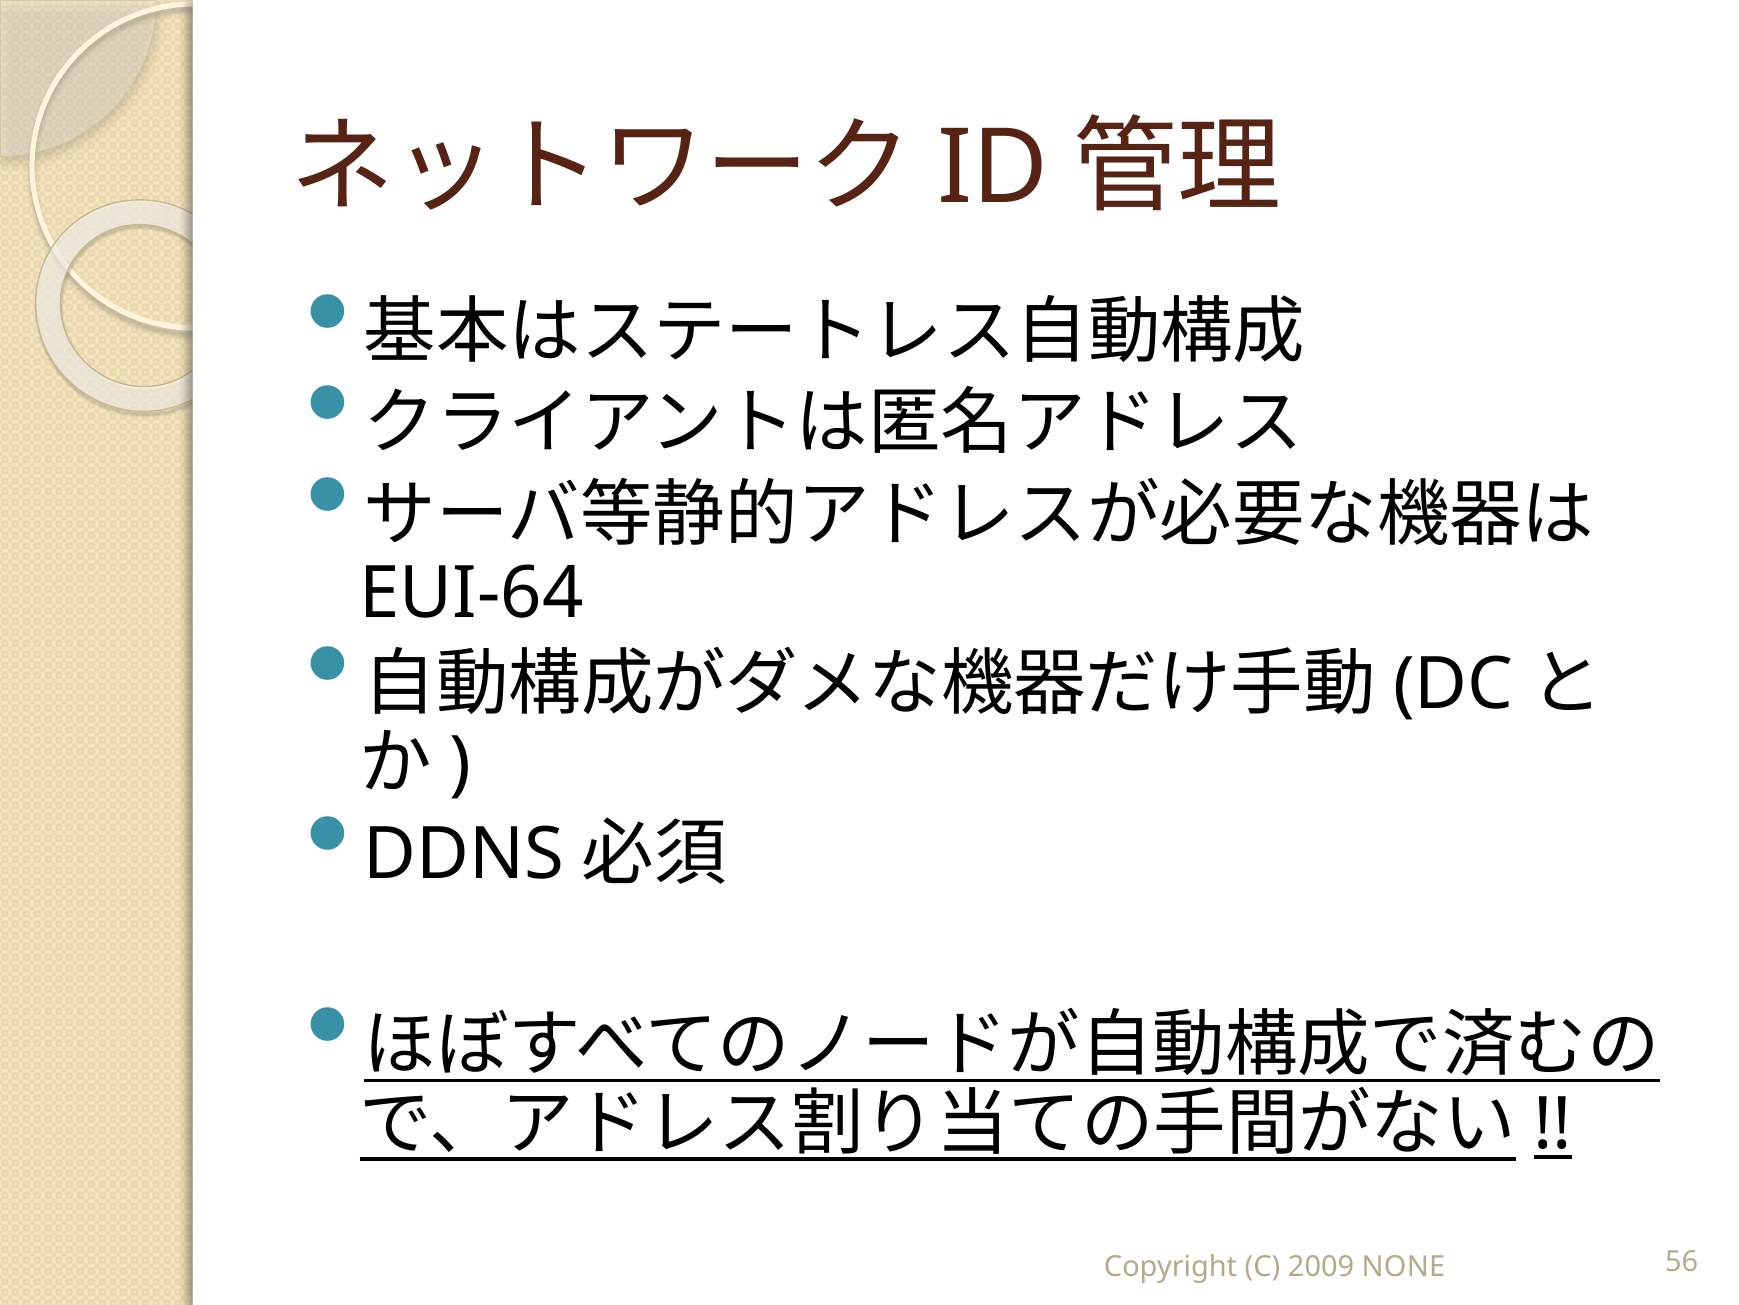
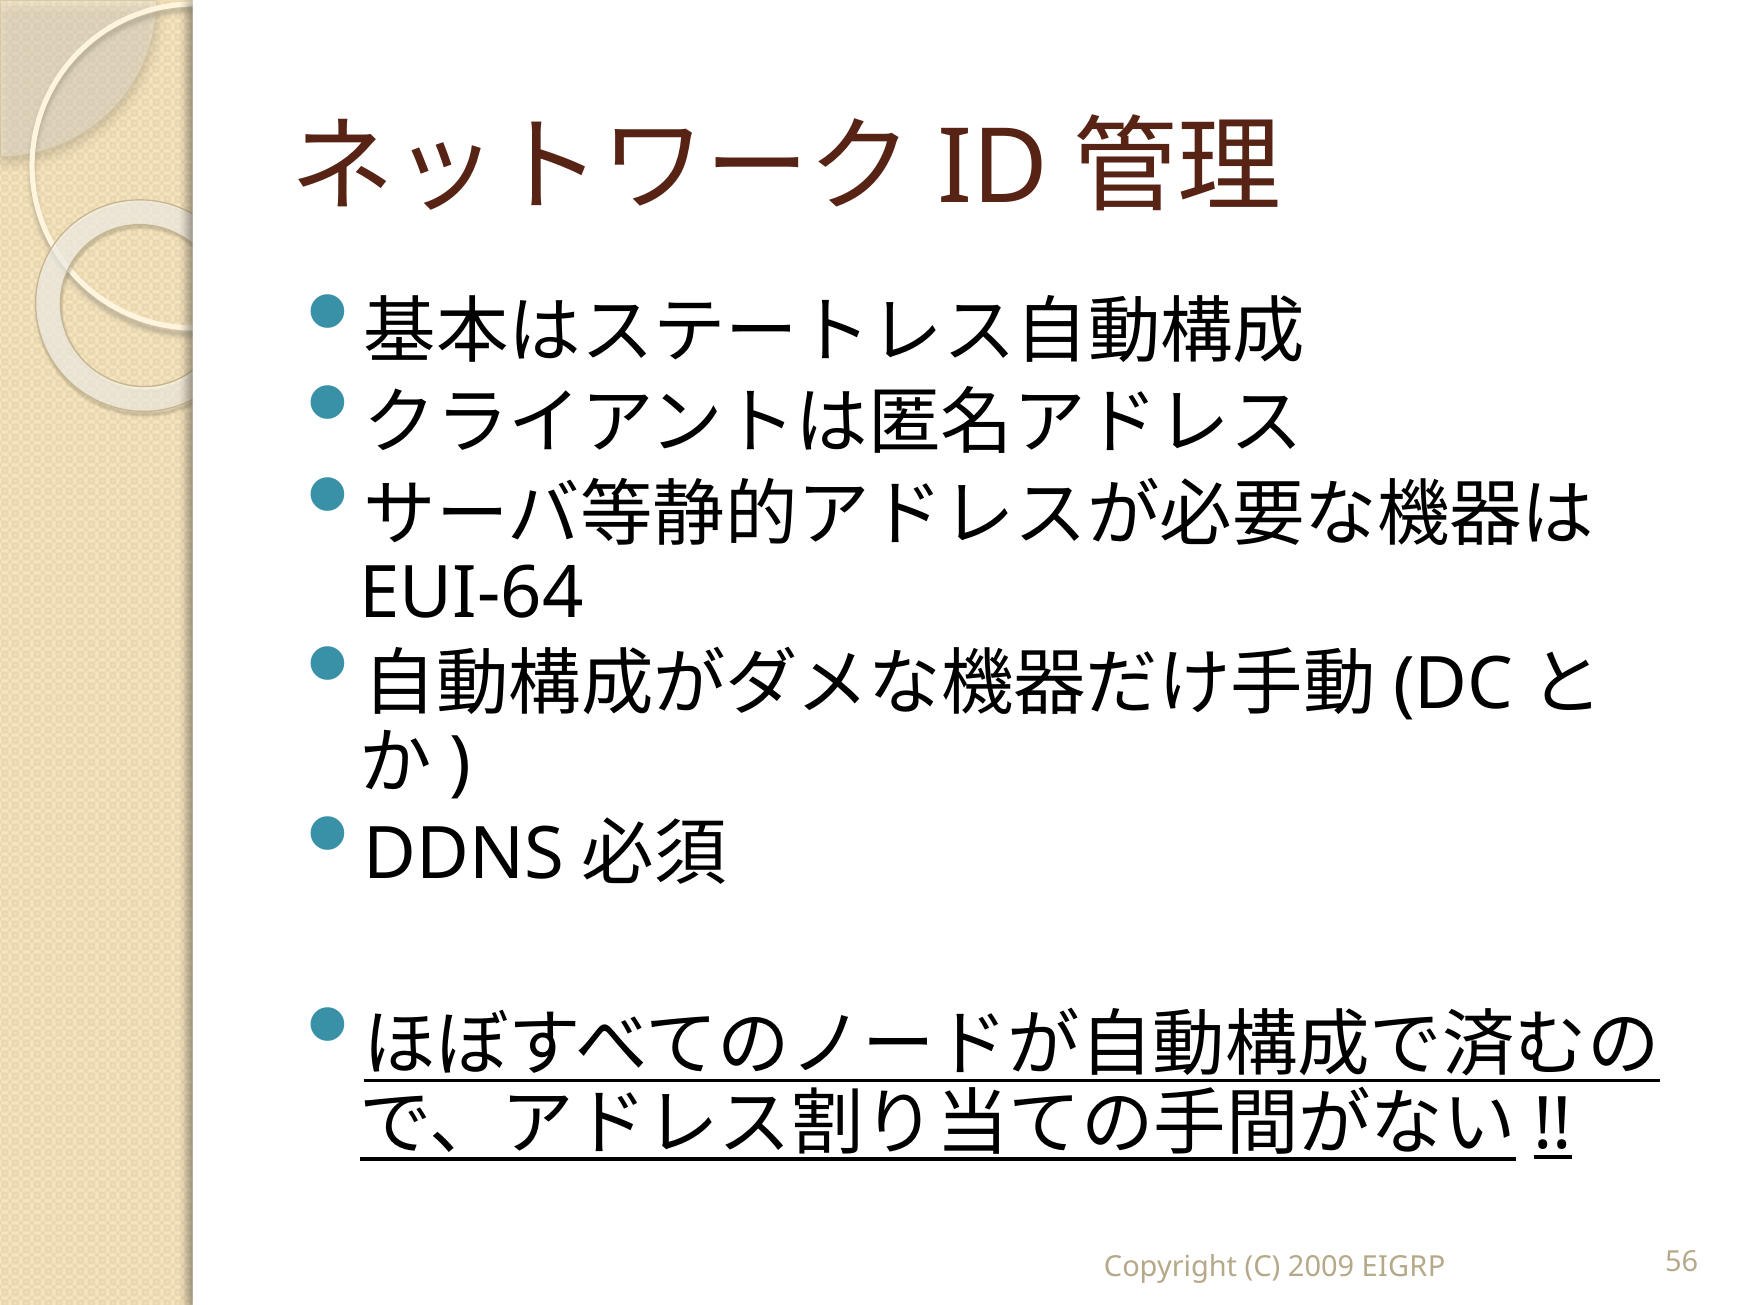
NONE: NONE -> EIGRP
